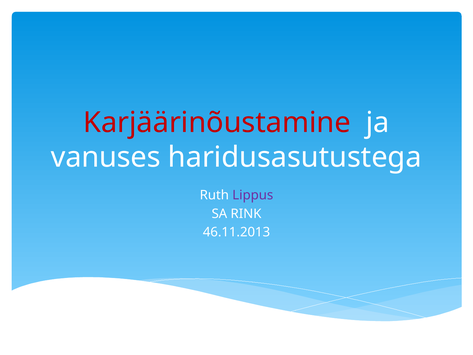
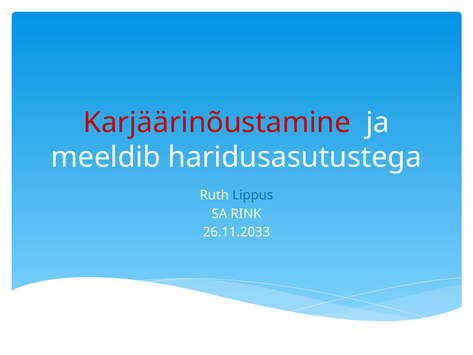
vanuses: vanuses -> meeldib
Lippus colour: purple -> blue
46.11.2013: 46.11.2013 -> 26.11.2033
